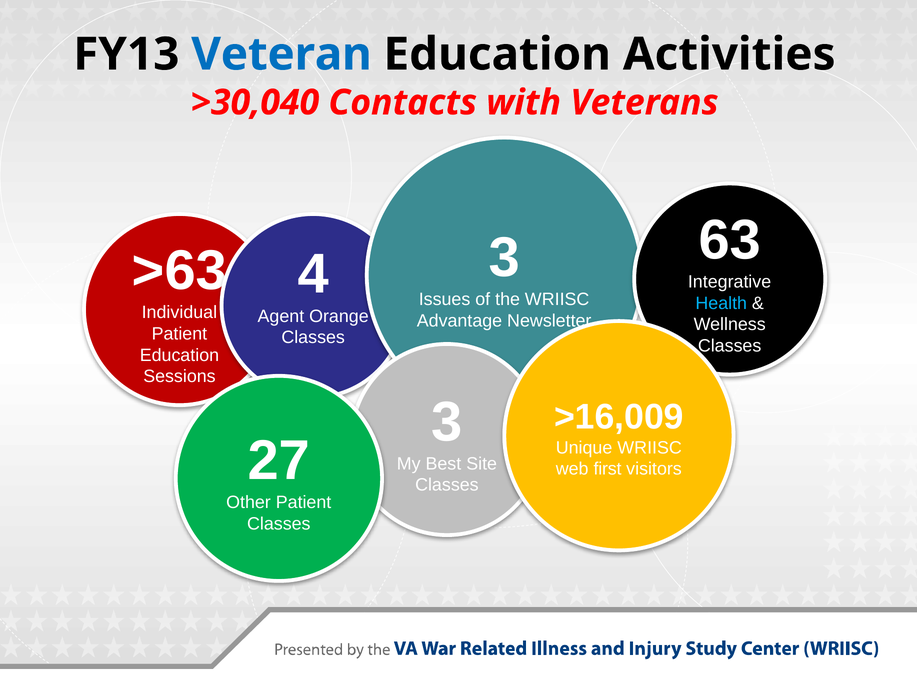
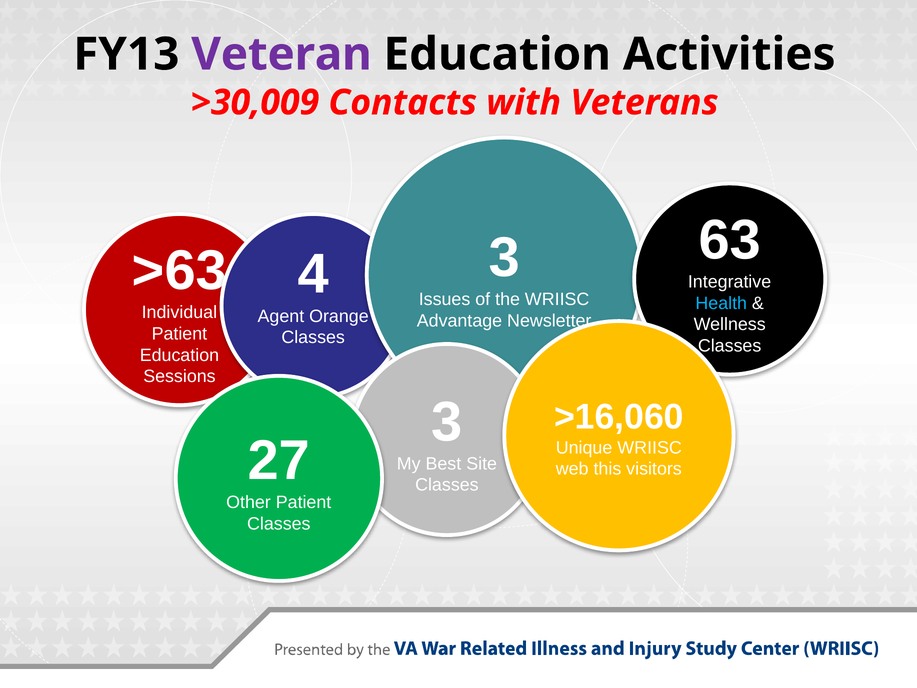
Veteran colour: blue -> purple
>30,040: >30,040 -> >30,009
>16,009: >16,009 -> >16,060
first: first -> this
